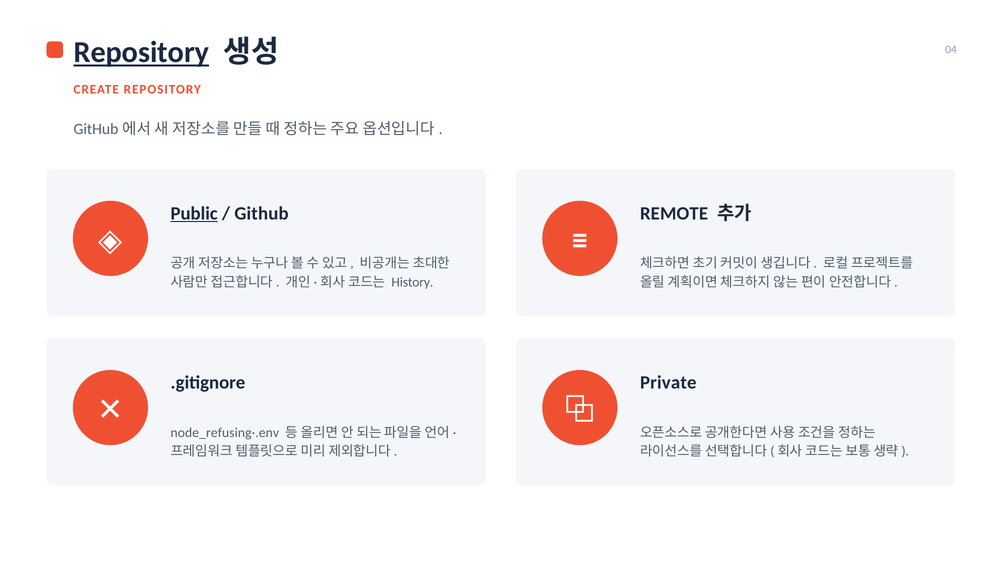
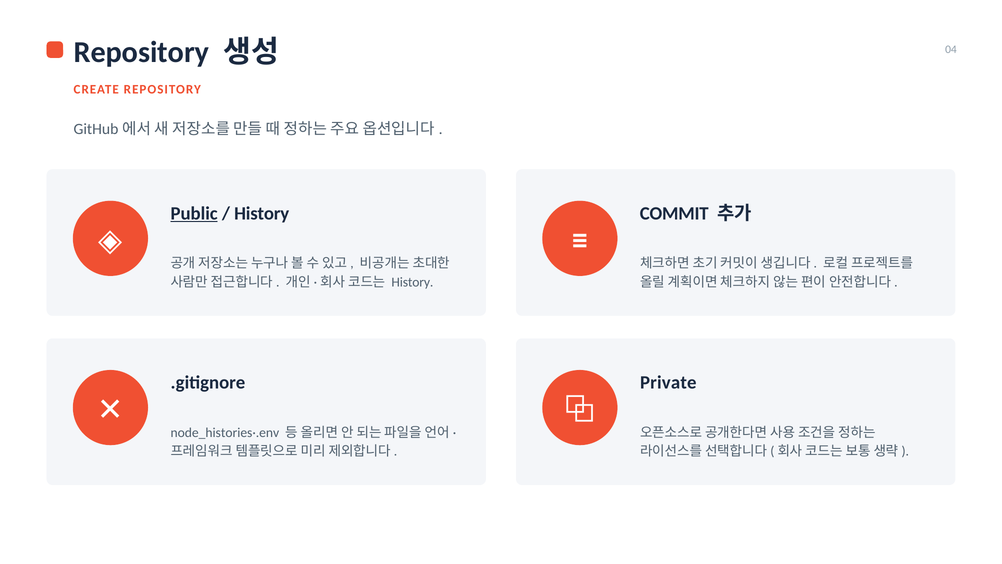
Repository at (141, 52) underline: present -> none
Github at (262, 213): Github -> History
REMOTE: REMOTE -> COMMIT
node_refusing·.env: node_refusing·.env -> node_histories·.env
